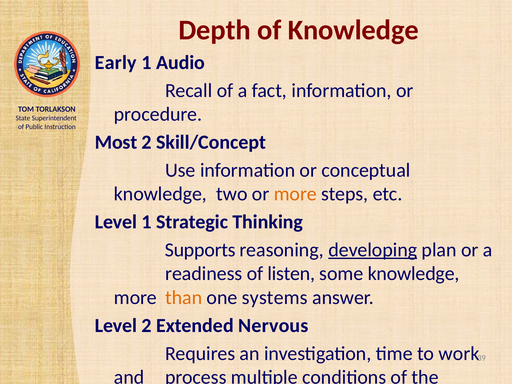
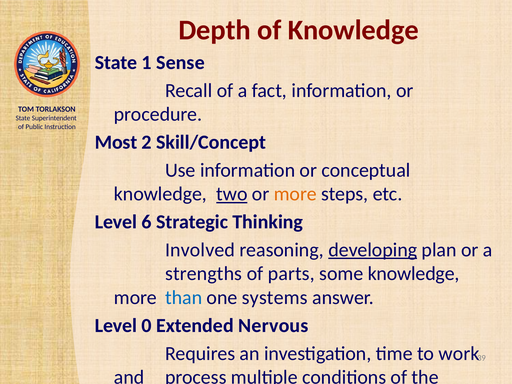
Early at (116, 63): Early -> State
Audio: Audio -> Sense
two underline: none -> present
Level 1: 1 -> 6
Supports: Supports -> Involved
readiness: readiness -> strengths
listen: listen -> parts
than colour: orange -> blue
Level 2: 2 -> 0
